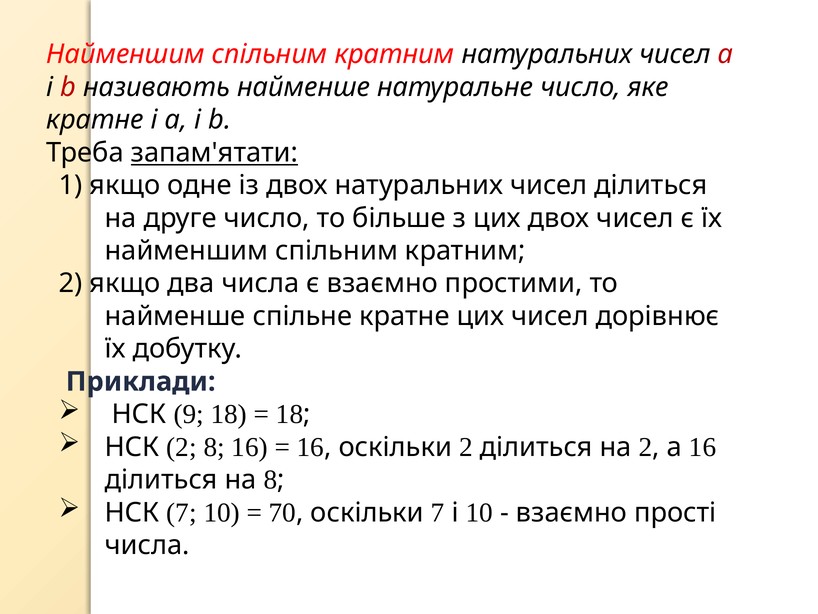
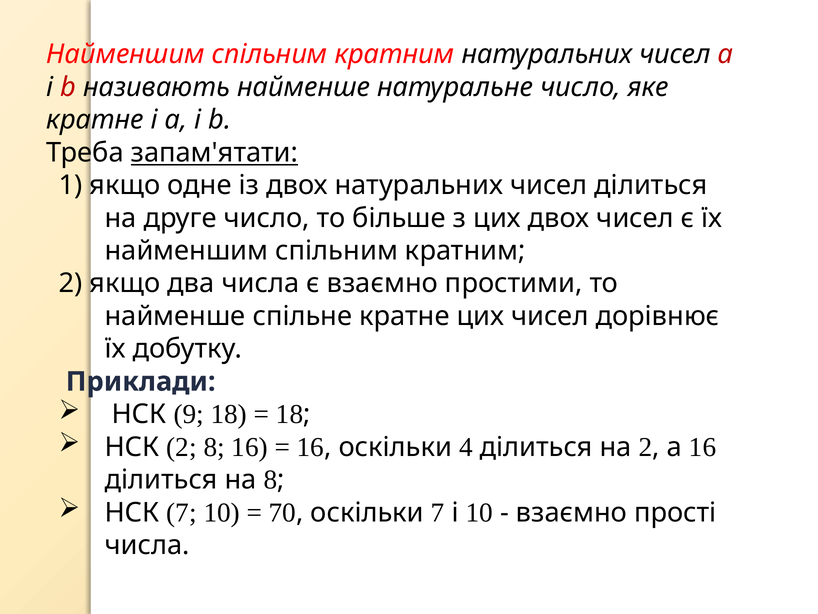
оскільки 2: 2 -> 4
